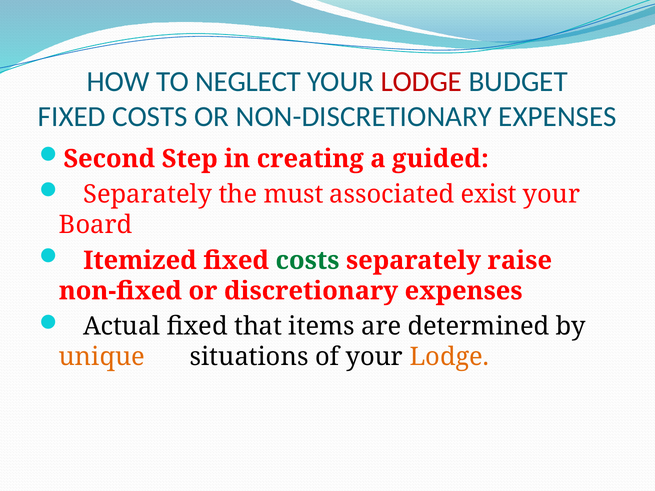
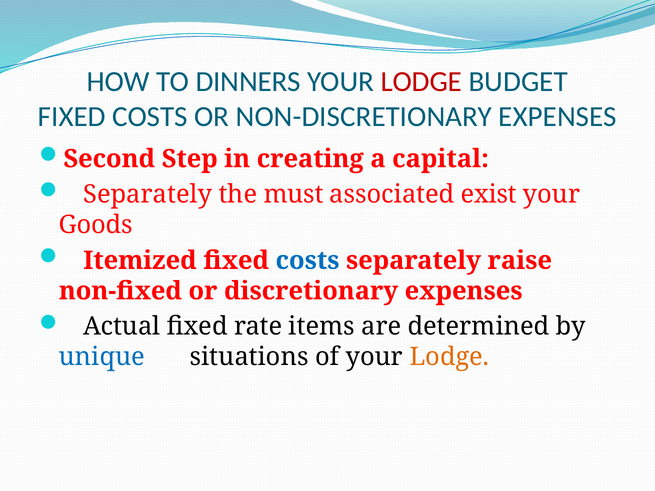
NEGLECT: NEGLECT -> DINNERS
guided: guided -> capital
Board: Board -> Goods
costs at (307, 261) colour: green -> blue
that: that -> rate
unique colour: orange -> blue
